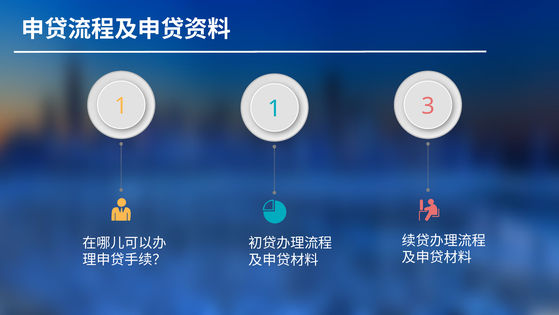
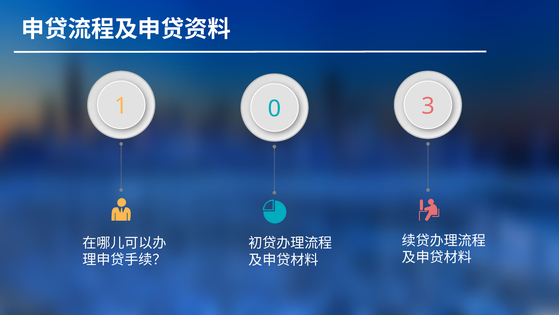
1 1: 1 -> 0
